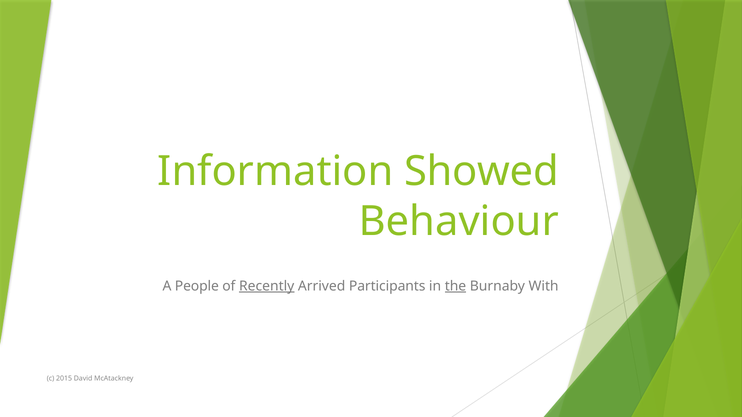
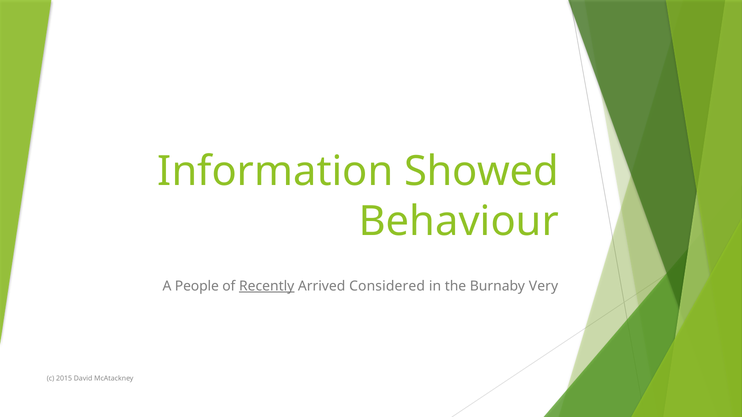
Participants: Participants -> Considered
the underline: present -> none
With: With -> Very
